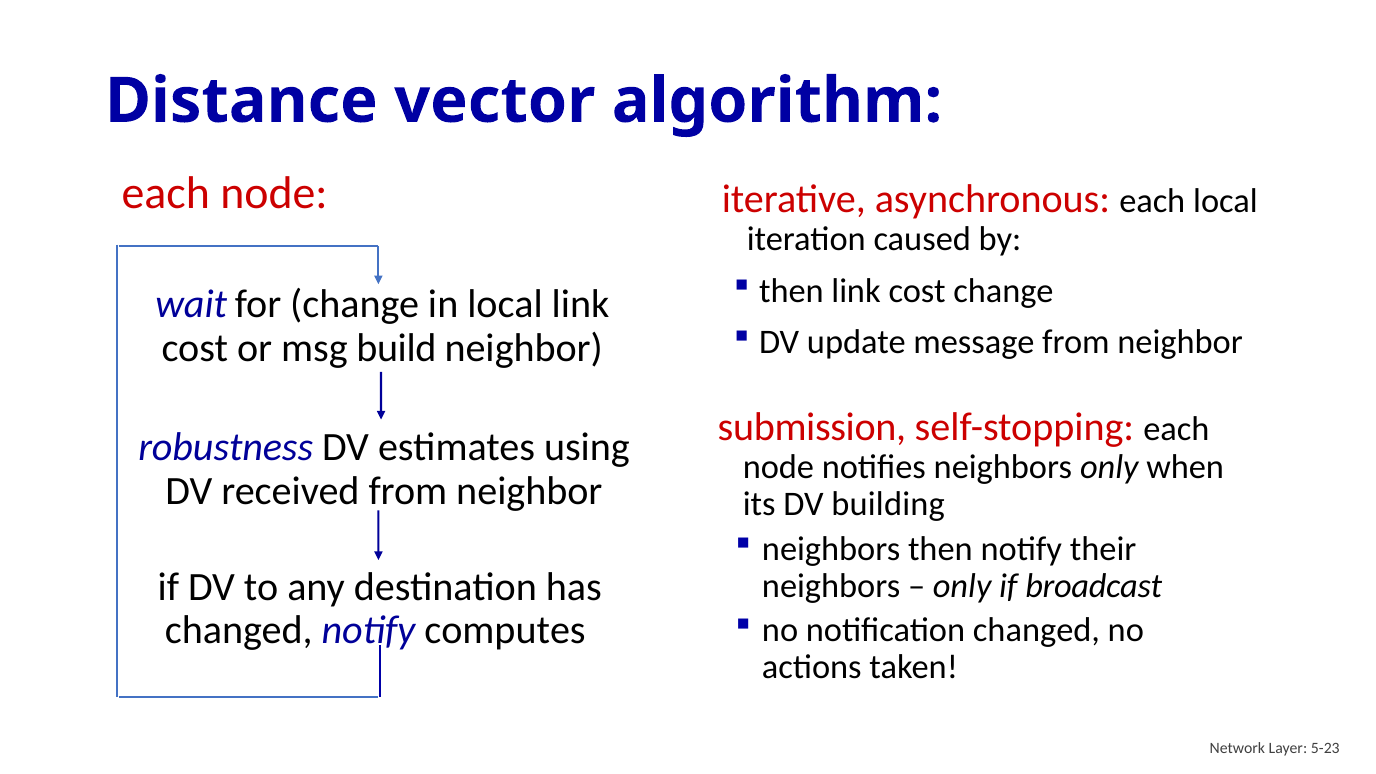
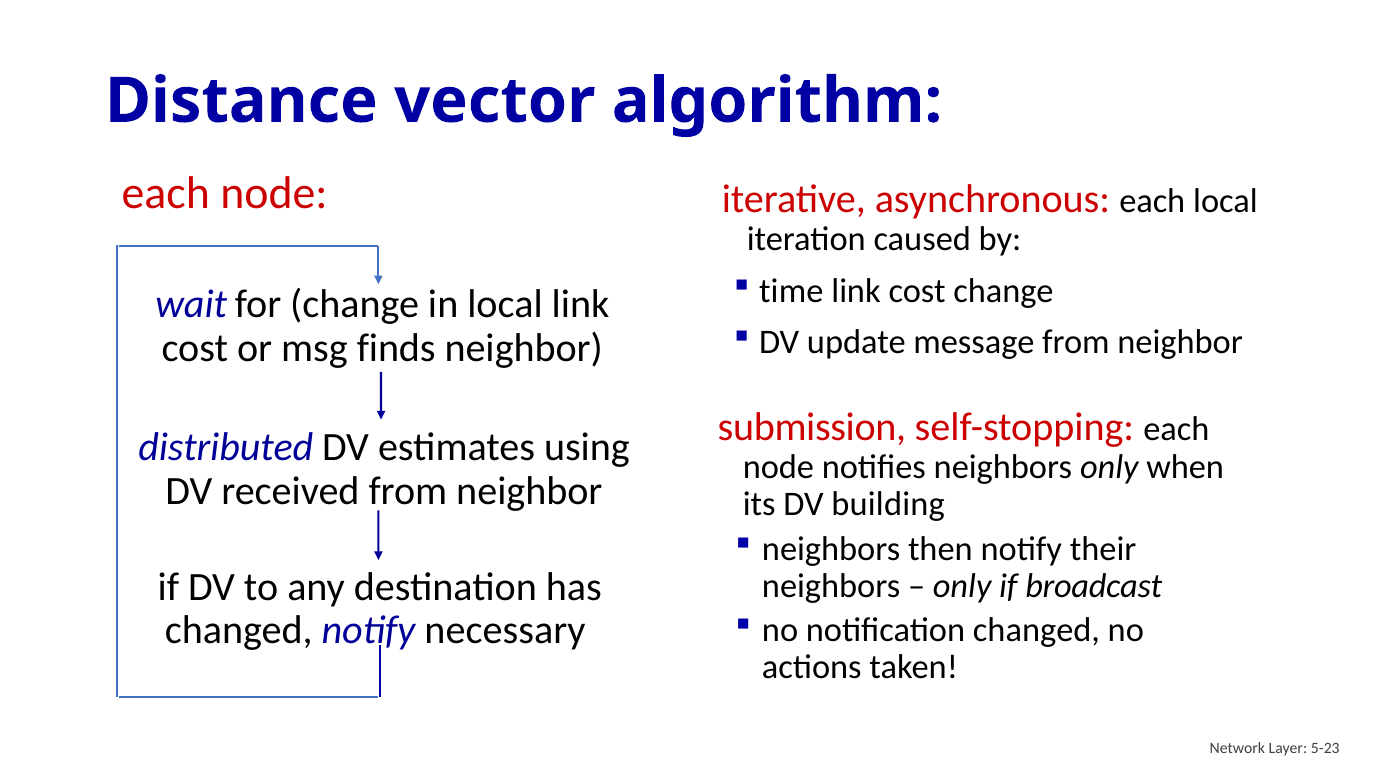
then at (791, 291): then -> time
build: build -> finds
robustness: robustness -> distributed
computes: computes -> necessary
